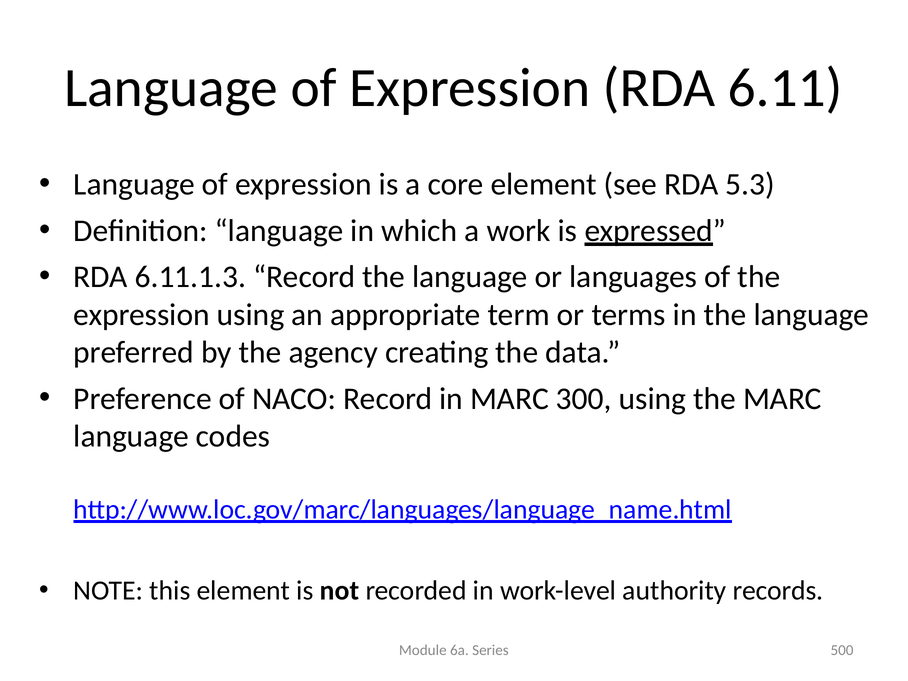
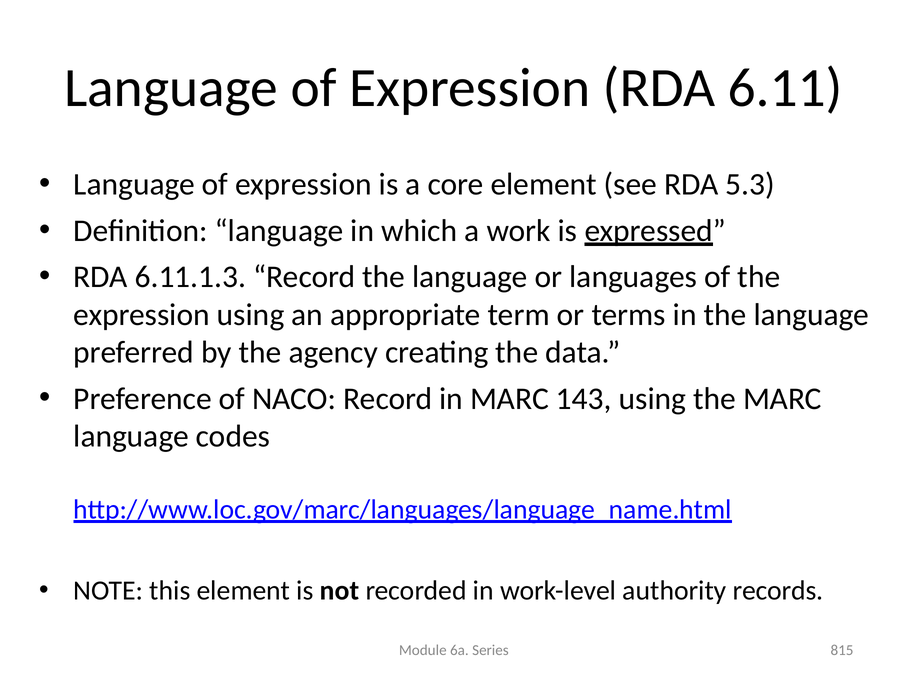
300: 300 -> 143
500: 500 -> 815
